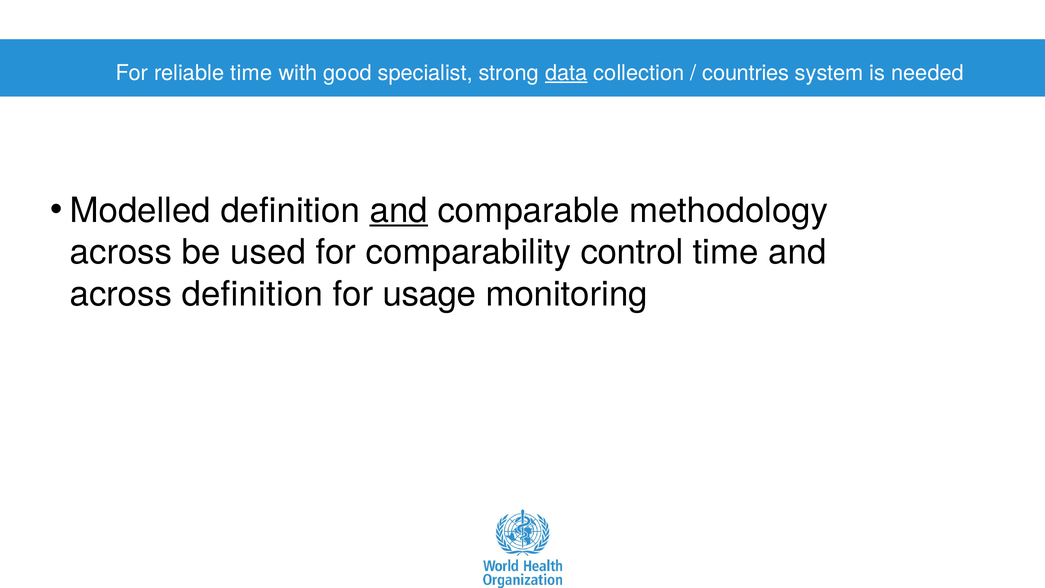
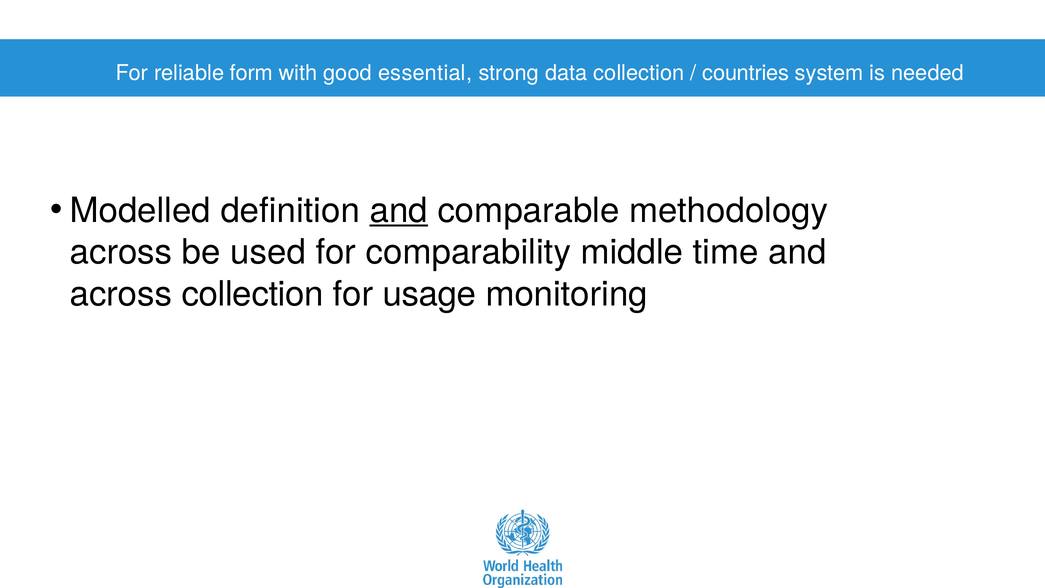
reliable time: time -> form
specialist: specialist -> essential
data underline: present -> none
control: control -> middle
across definition: definition -> collection
